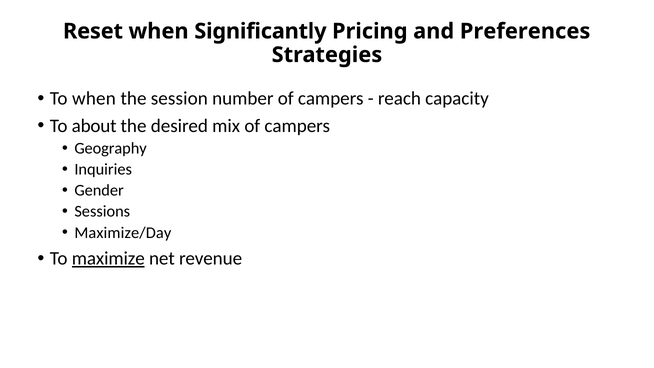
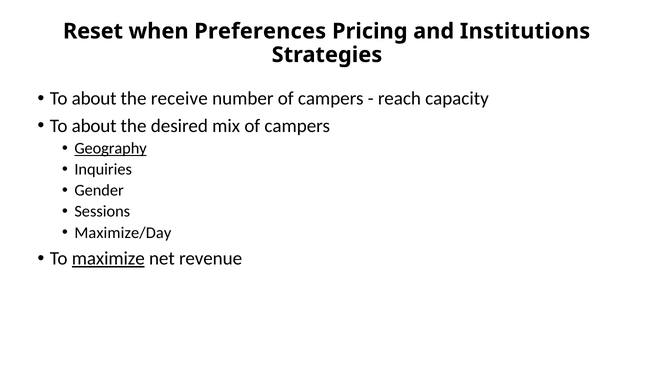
Significantly: Significantly -> Preferences
Preferences: Preferences -> Institutions
when at (94, 98): when -> about
session: session -> receive
Geography underline: none -> present
